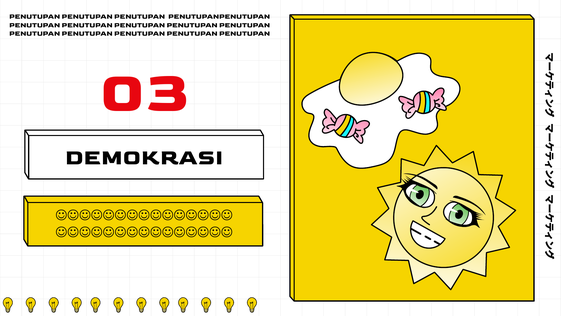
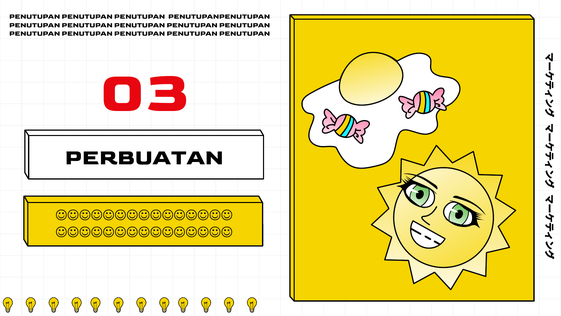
DEMOKRASI: DEMOKRASI -> PERBUATAN
